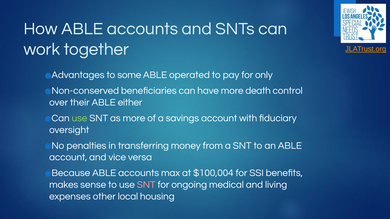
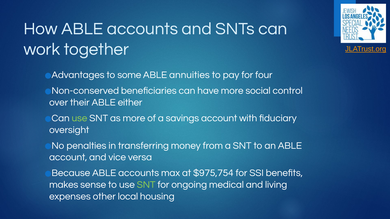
operated: operated -> annuities
only: only -> four
death: death -> social
$100,004: $100,004 -> $975,754
SNT at (146, 185) colour: pink -> light green
